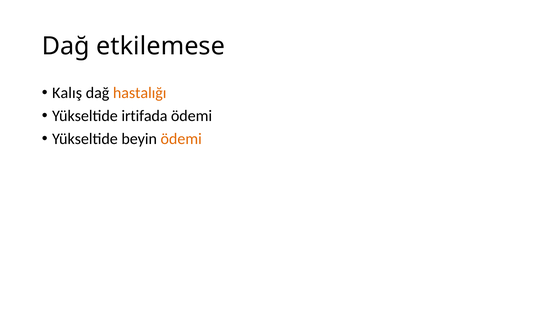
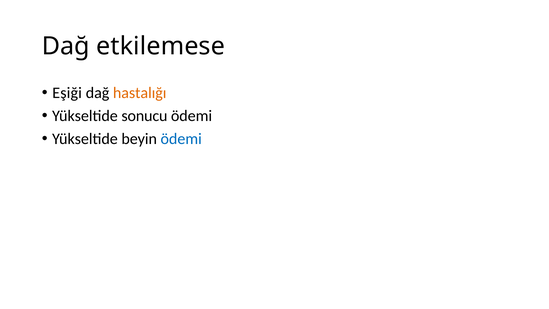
Kalış: Kalış -> Eşiği
irtifada: irtifada -> sonucu
ödemi at (181, 139) colour: orange -> blue
